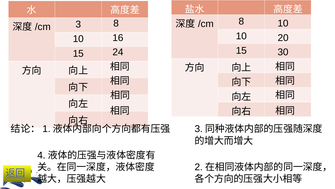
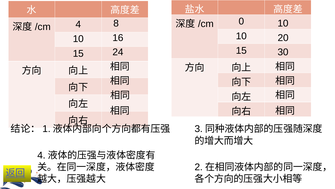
8 at (241, 21): 8 -> 0
3 at (78, 24): 3 -> 4
